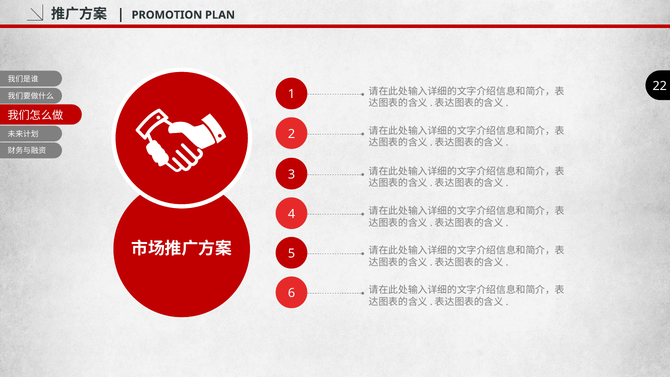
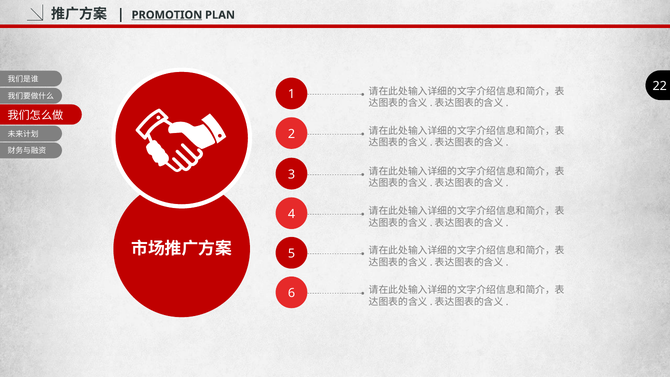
PROMOTION underline: none -> present
